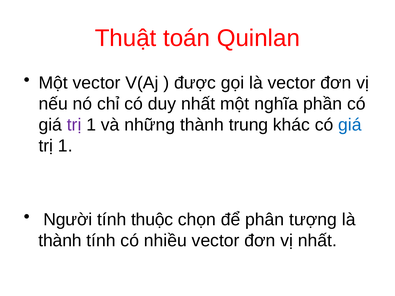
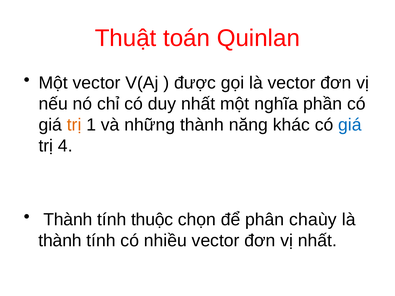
trị at (74, 125) colour: purple -> orange
trung: trung -> năng
1 at (65, 146): 1 -> 4
Người at (68, 220): Người -> Thành
tượng: tượng -> chaùy
